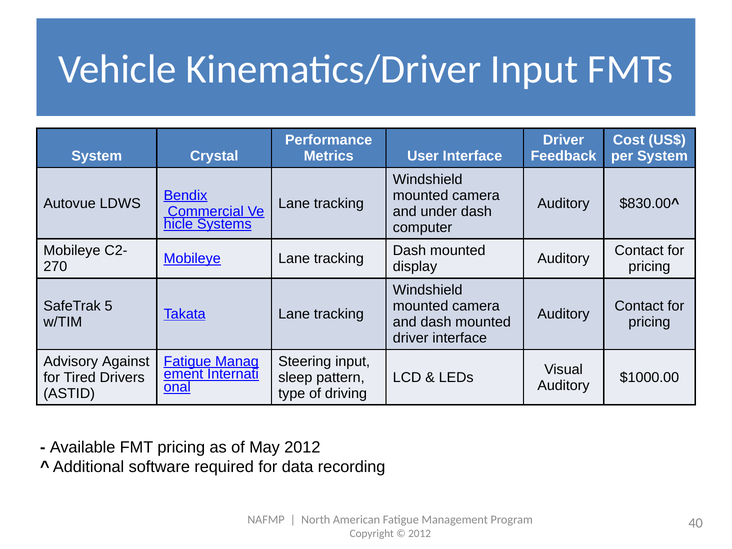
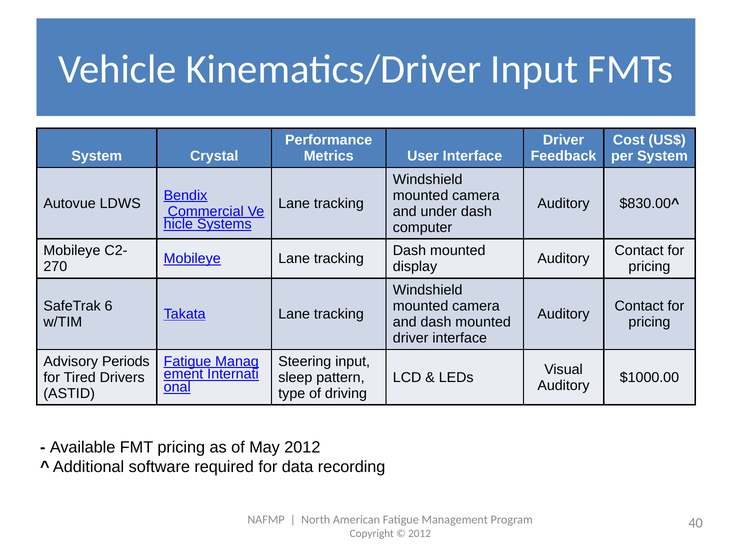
5: 5 -> 6
Against: Against -> Periods
